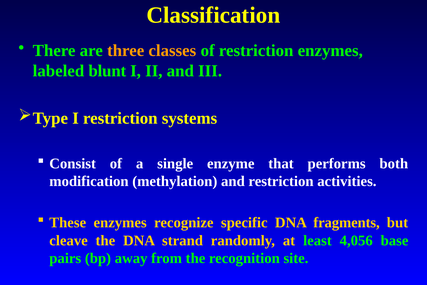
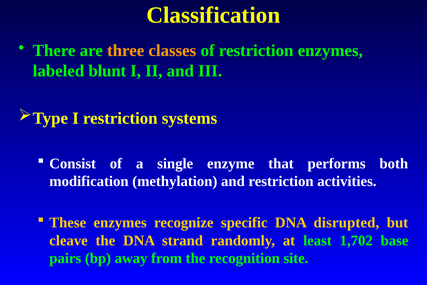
fragments: fragments -> disrupted
4,056: 4,056 -> 1,702
